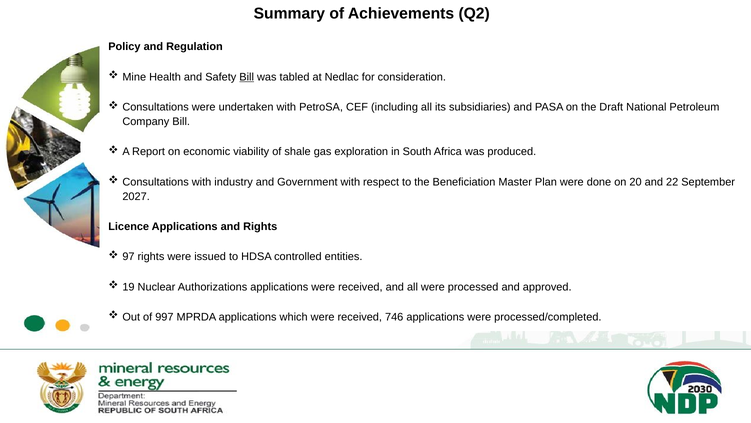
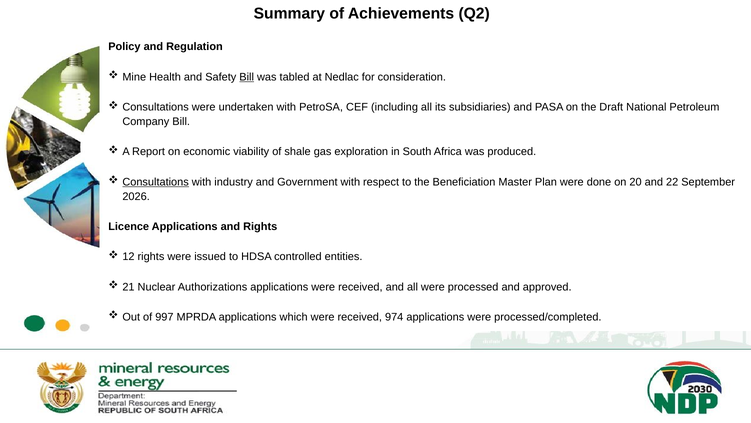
Consultations at (156, 182) underline: none -> present
2027: 2027 -> 2026
97: 97 -> 12
19: 19 -> 21
746: 746 -> 974
